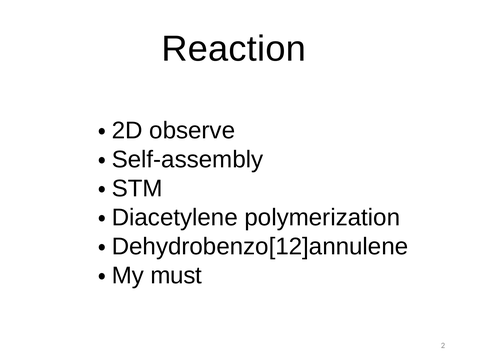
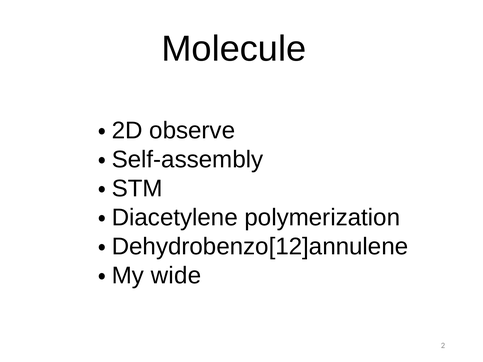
Reaction: Reaction -> Molecule
must: must -> wide
